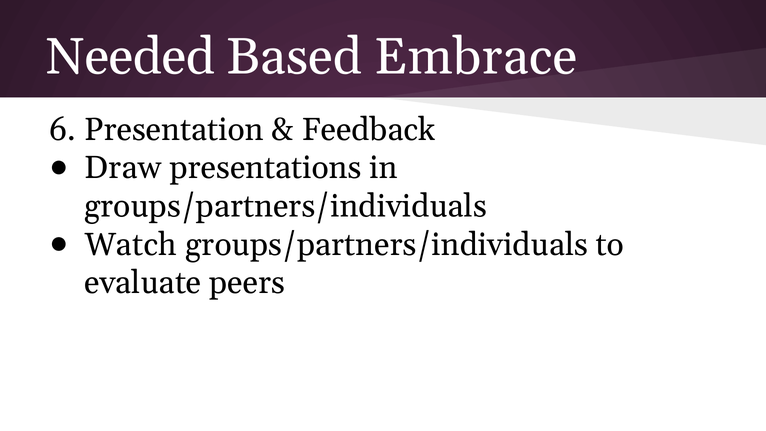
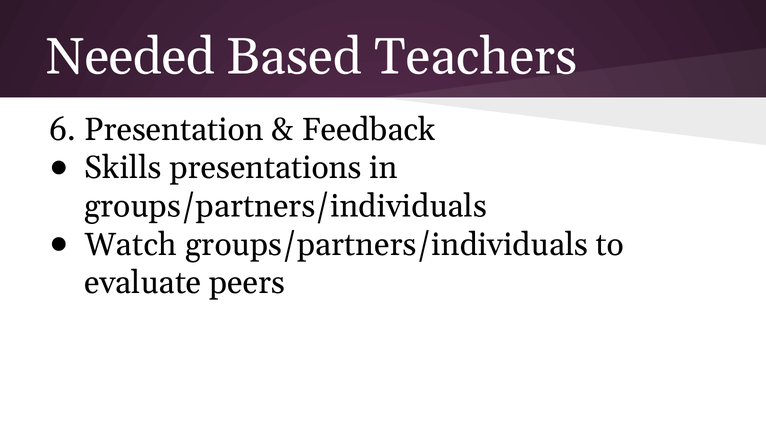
Embrace: Embrace -> Teachers
Draw: Draw -> Skills
